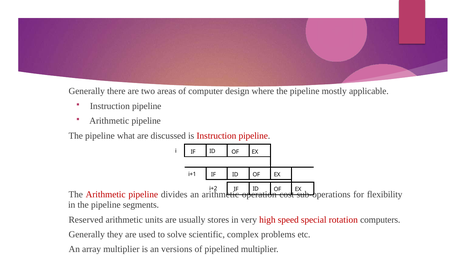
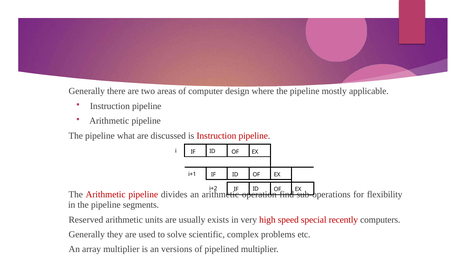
cost: cost -> find
stores: stores -> exists
rotation: rotation -> recently
